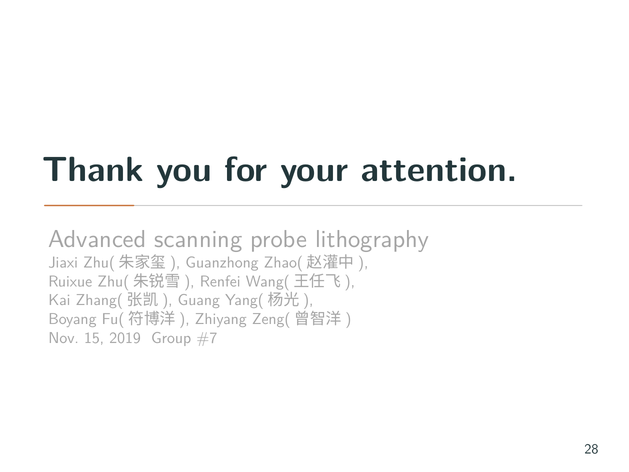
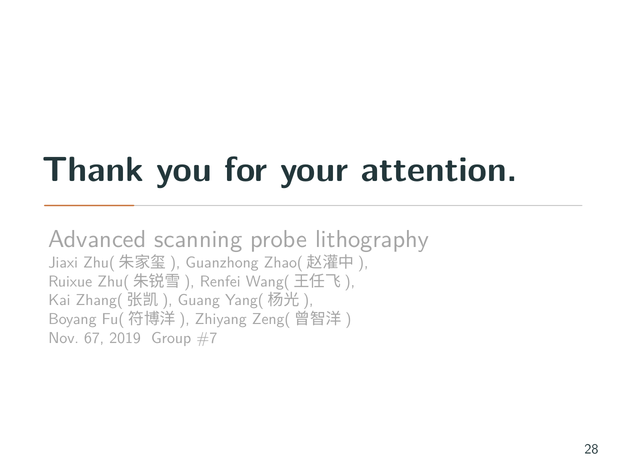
15: 15 -> 67
